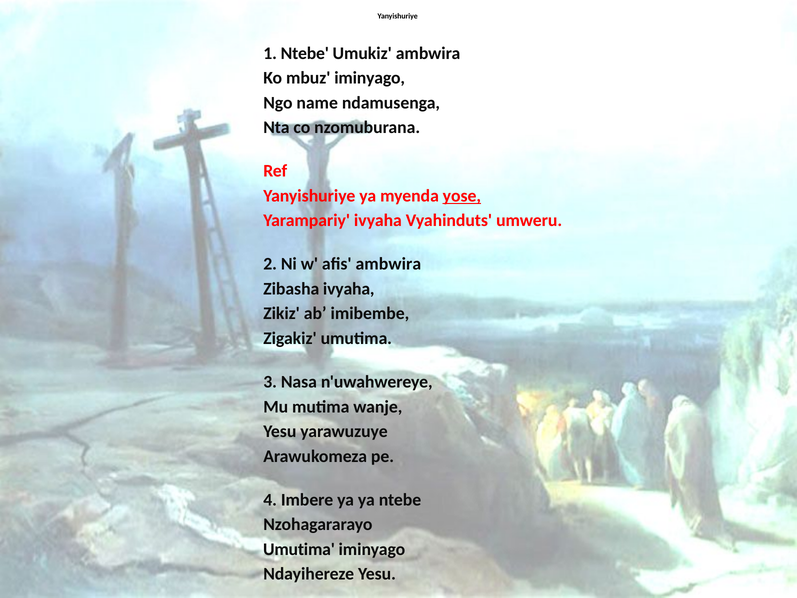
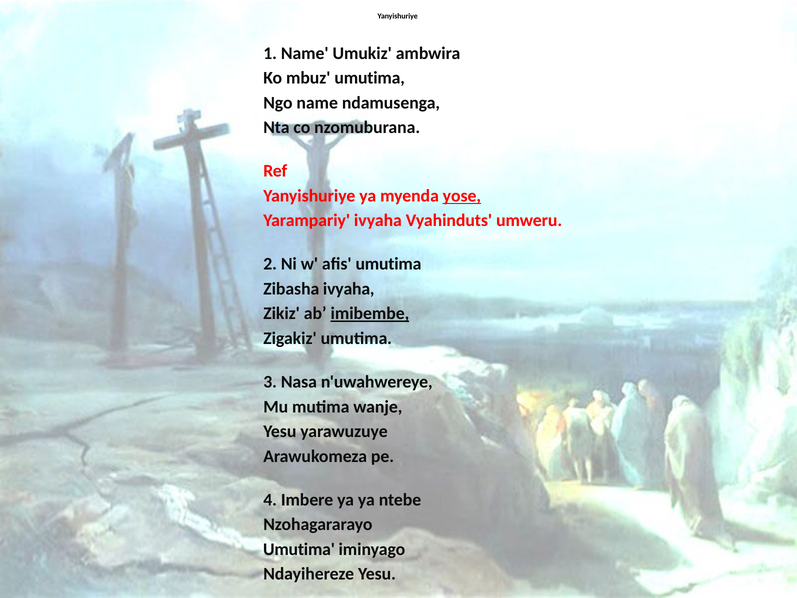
1 Ntebe: Ntebe -> Name
mbuz iminyago: iminyago -> umutima
afis ambwira: ambwira -> umutima
imibembe underline: none -> present
